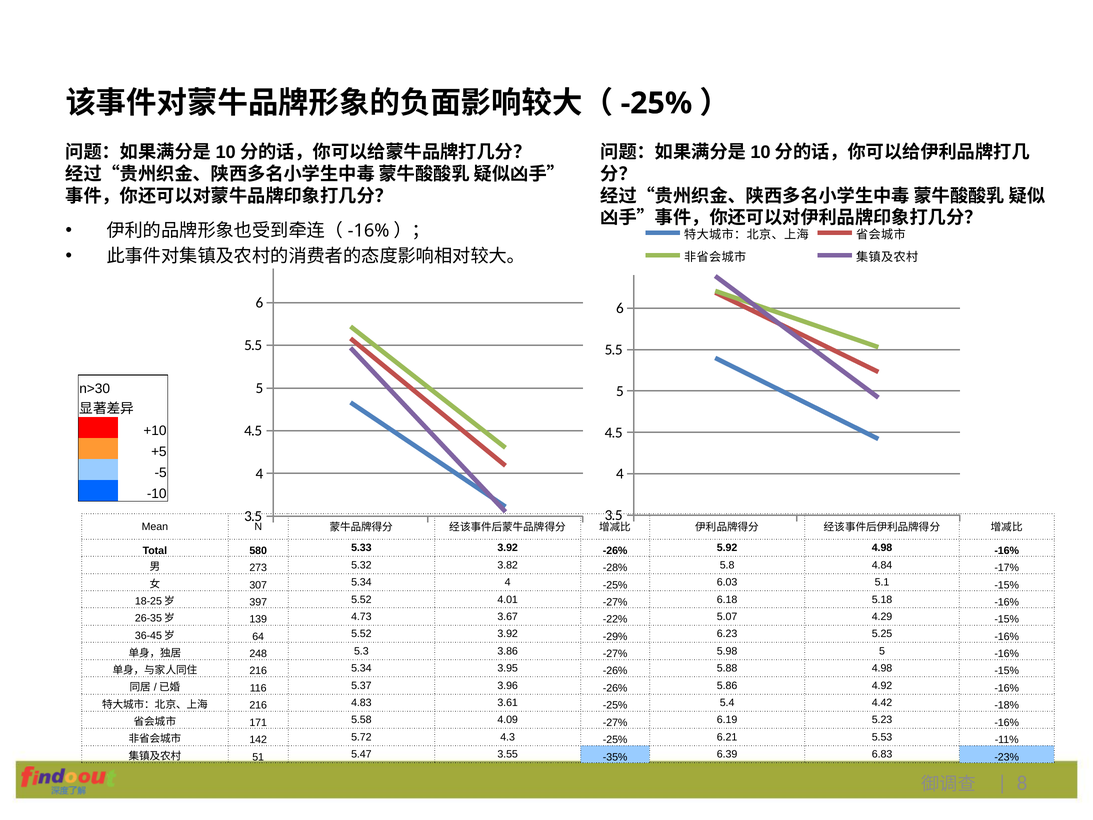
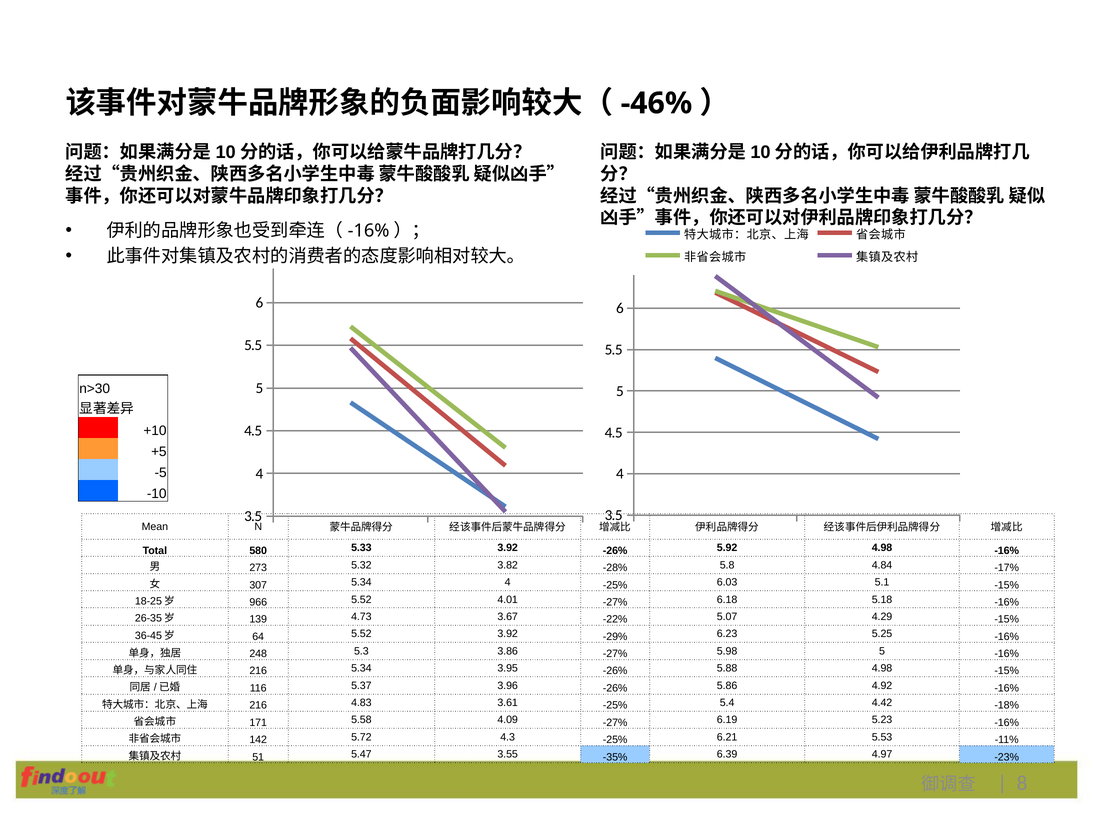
-25% at (656, 103): -25% -> -46%
397: 397 -> 966
6.83: 6.83 -> 4.97
